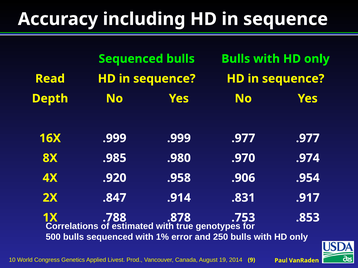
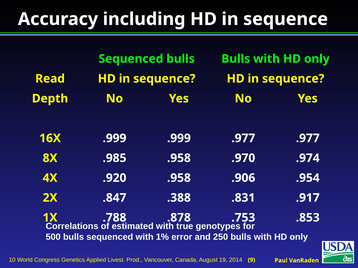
.985 .980: .980 -> .958
.914: .914 -> .388
